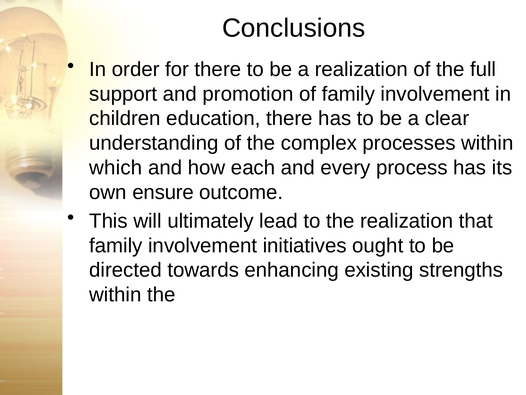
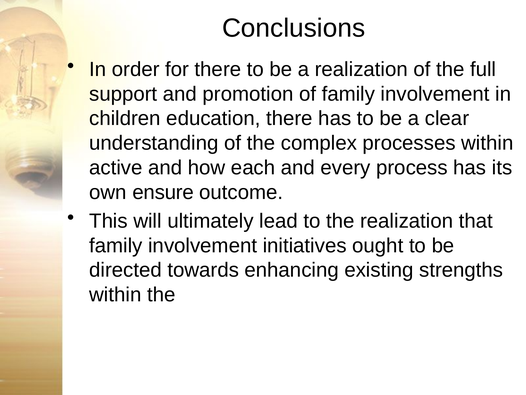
which: which -> active
